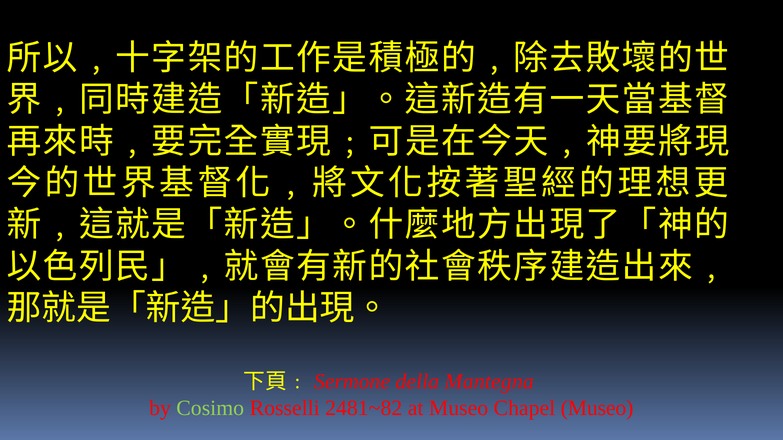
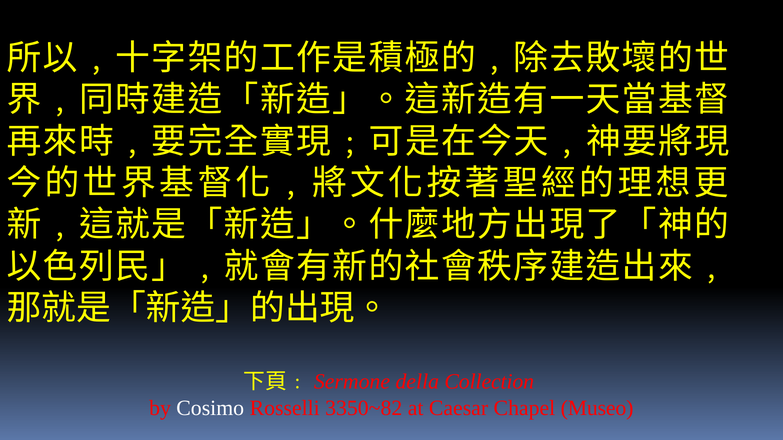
Mantegna: Mantegna -> Collection
Cosimo colour: light green -> white
2481~82: 2481~82 -> 3350~82
at Museo: Museo -> Caesar
